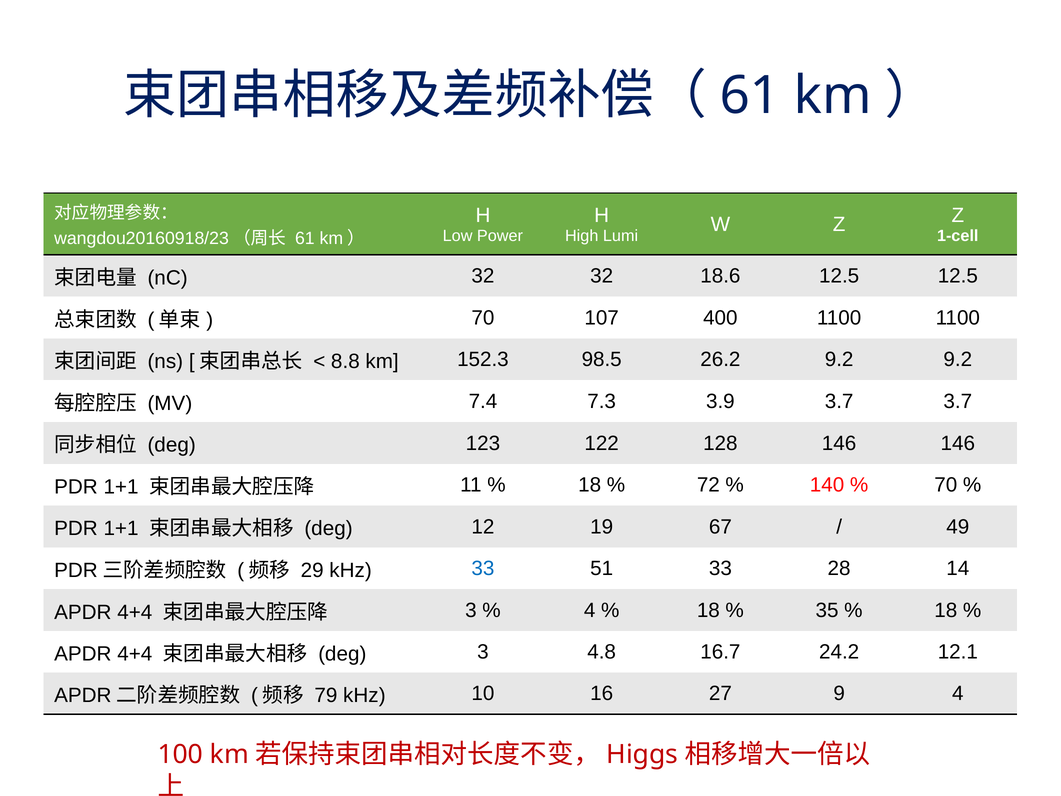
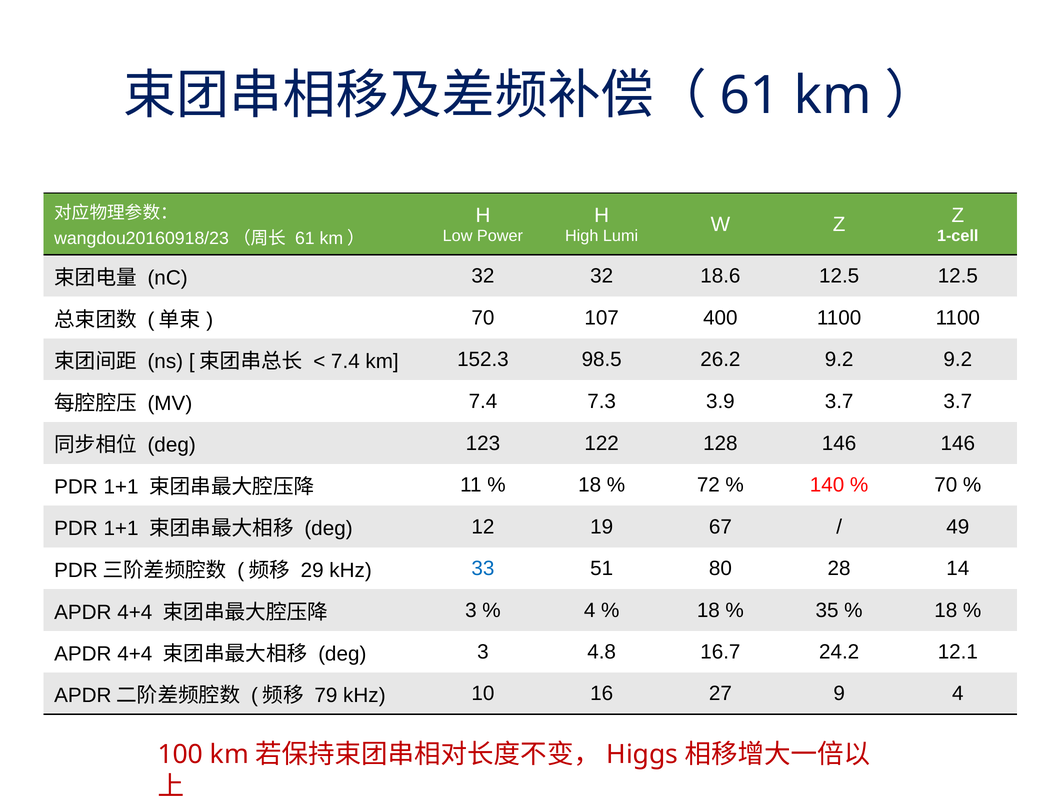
8.8 at (345, 361): 8.8 -> 7.4
51 33: 33 -> 80
